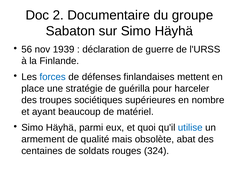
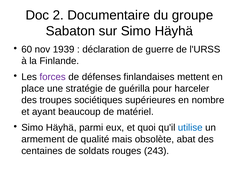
56: 56 -> 60
forces colour: blue -> purple
324: 324 -> 243
